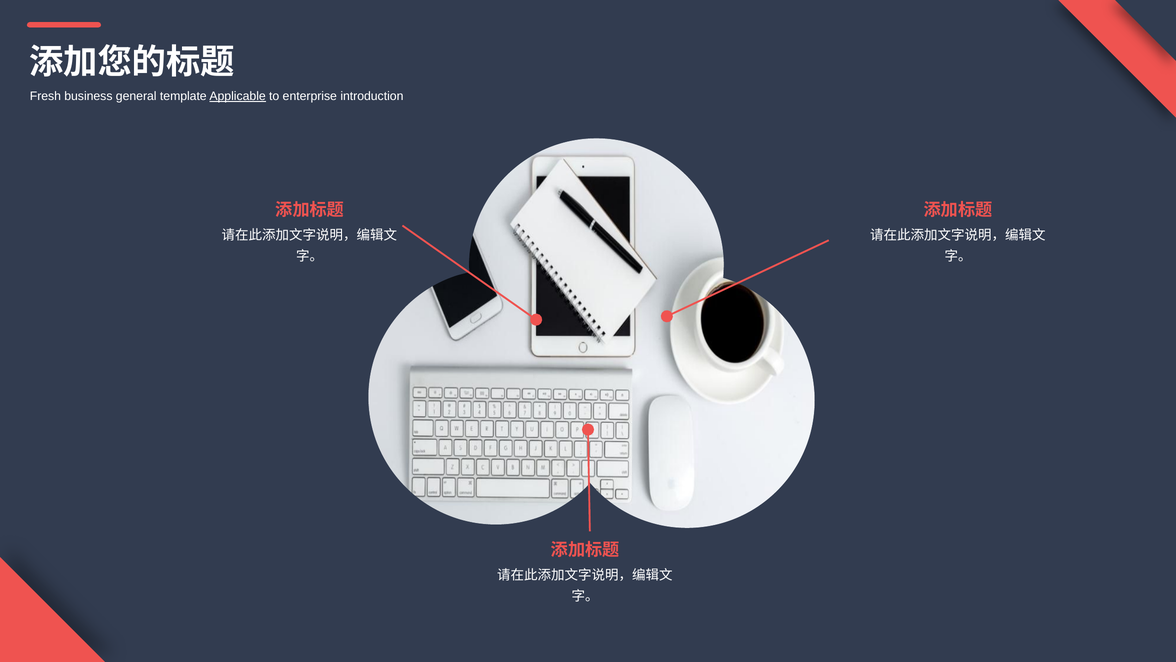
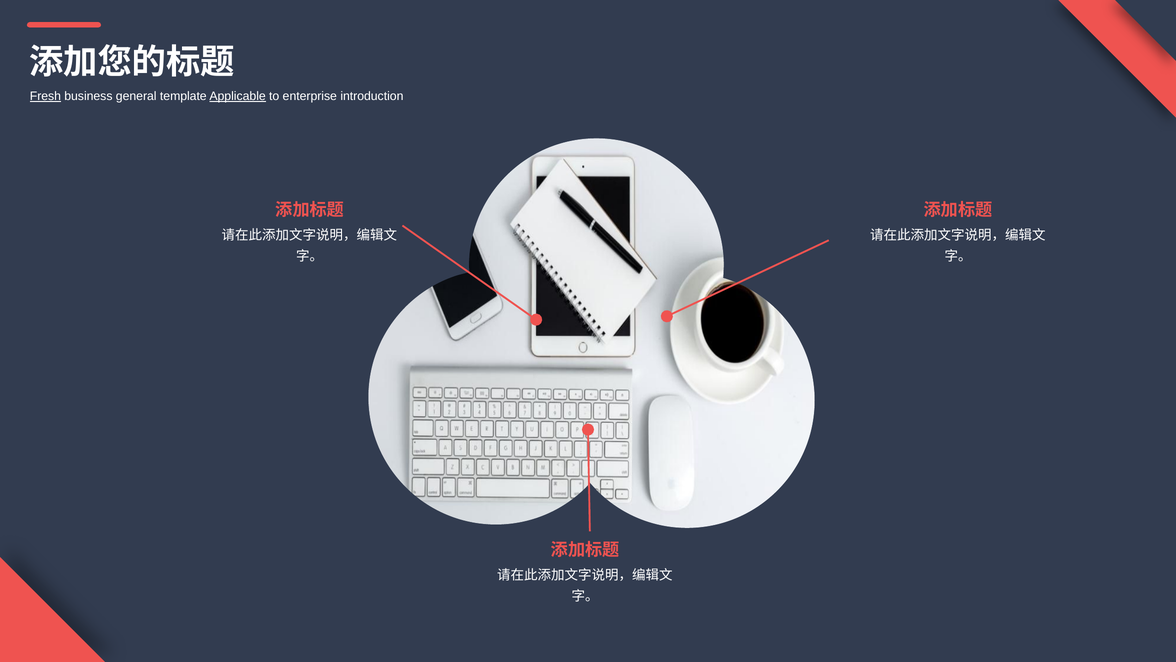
Fresh underline: none -> present
